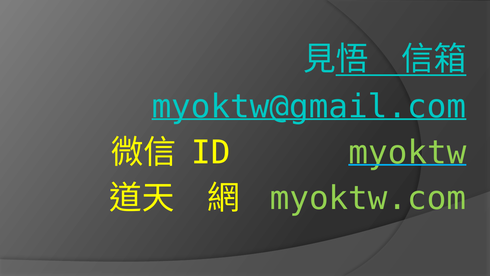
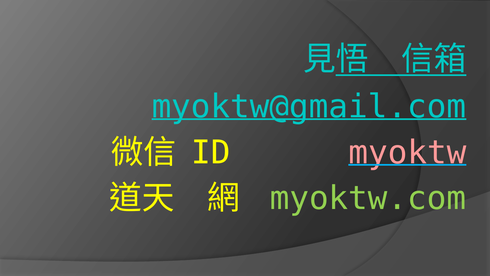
myoktw colour: light green -> pink
